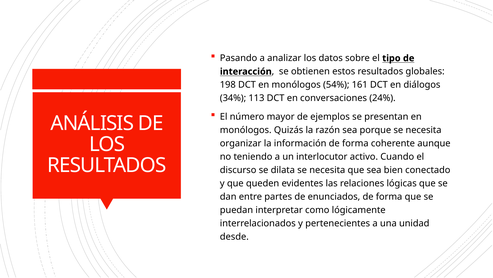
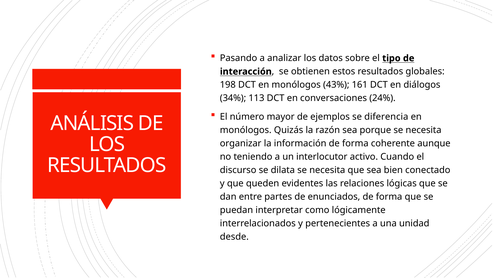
54%: 54% -> 43%
presentan: presentan -> diferencia
